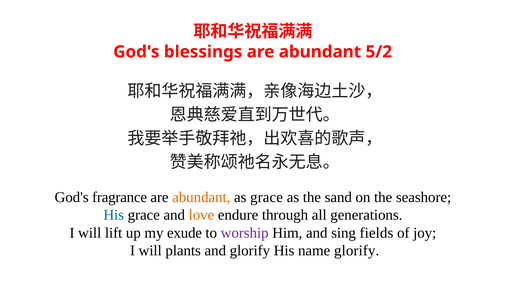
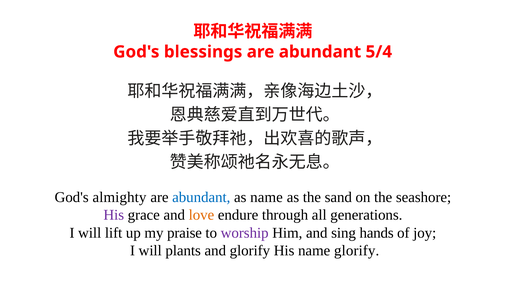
5/2: 5/2 -> 5/4
fragrance: fragrance -> almighty
abundant at (201, 197) colour: orange -> blue
as grace: grace -> name
His at (114, 215) colour: blue -> purple
exude: exude -> praise
fields: fields -> hands
